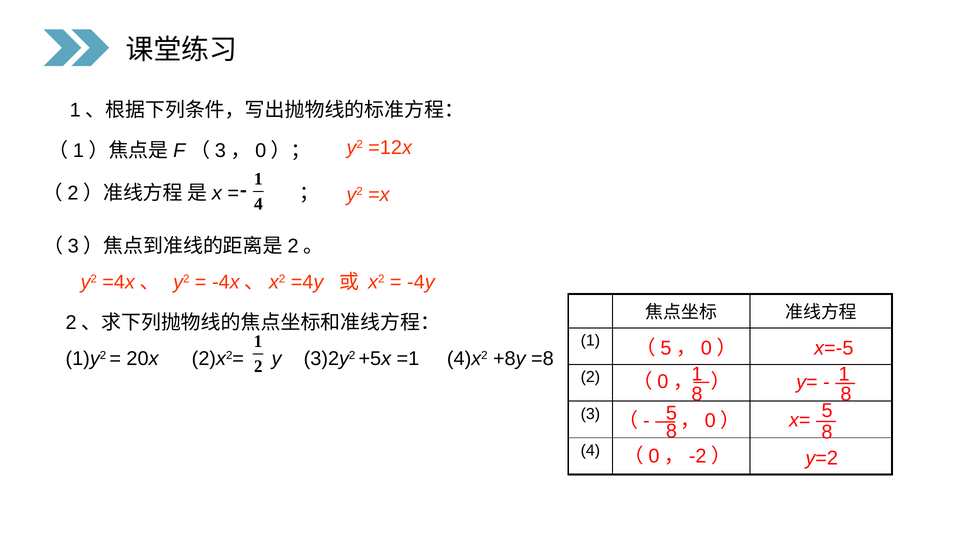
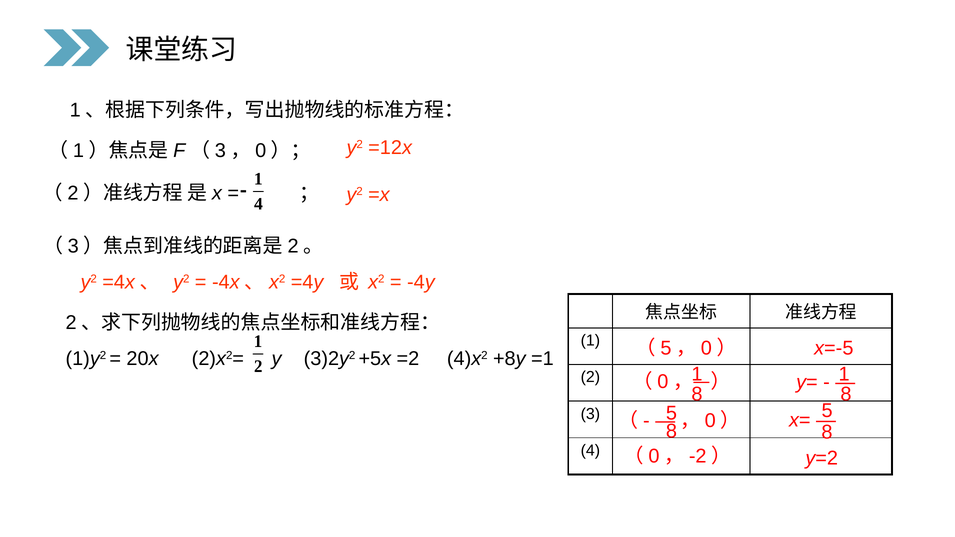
=1: =1 -> =2
=8: =8 -> =1
